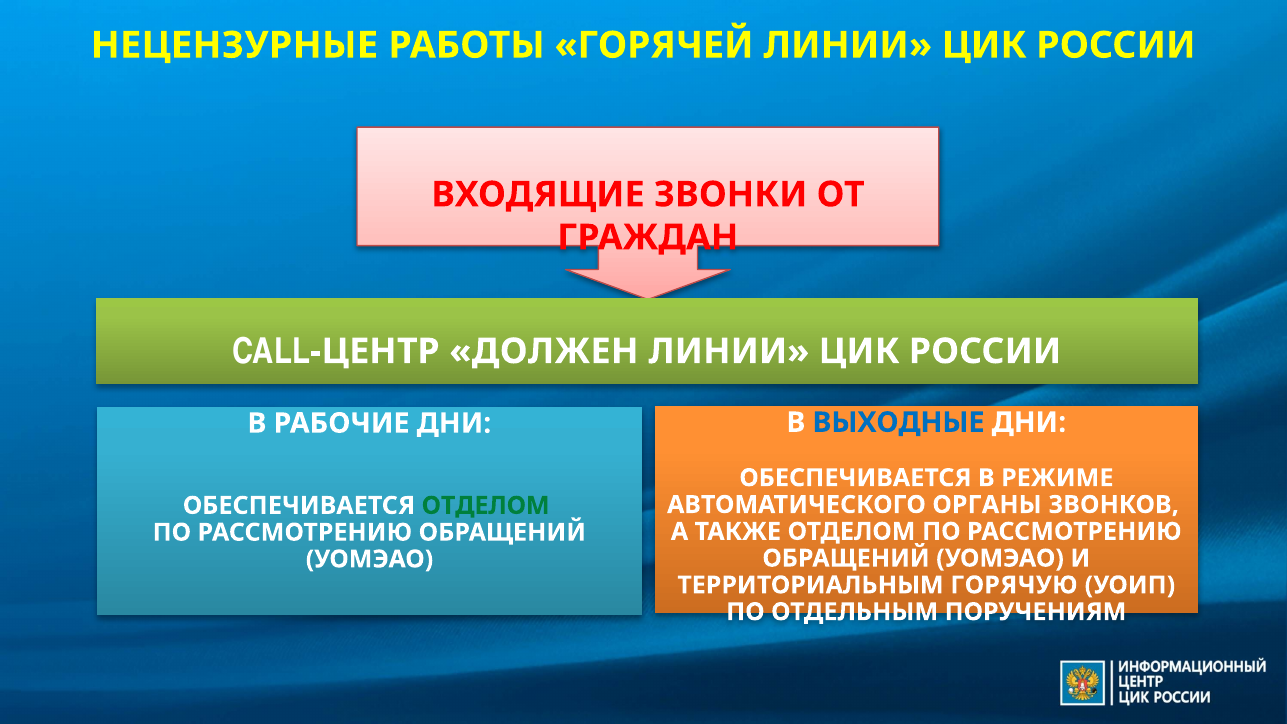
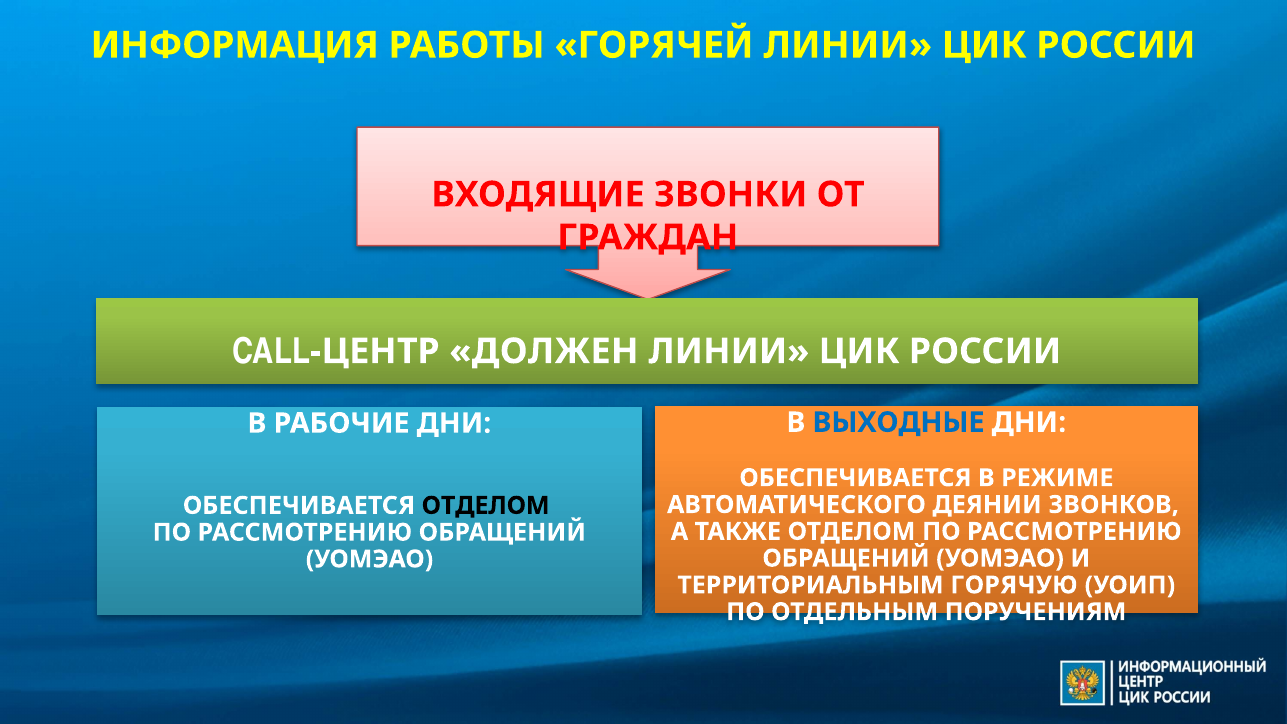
НЕЦЕНЗУРНЫЕ: НЕЦЕНЗУРНЫЕ -> ИНФОРМАЦИЯ
ОРГАНЫ: ОРГАНЫ -> ДЕЯНИИ
ОТДЕЛОМ at (486, 506) colour: green -> black
